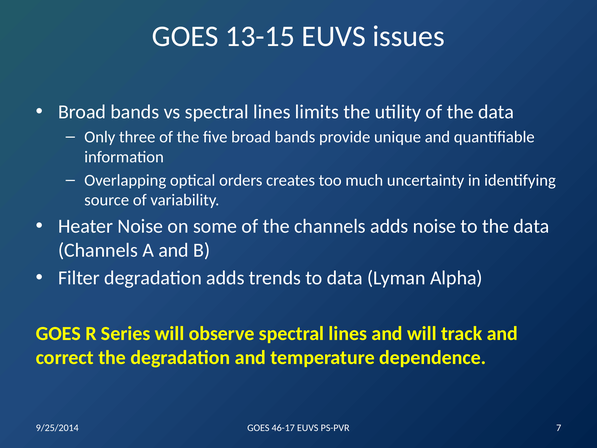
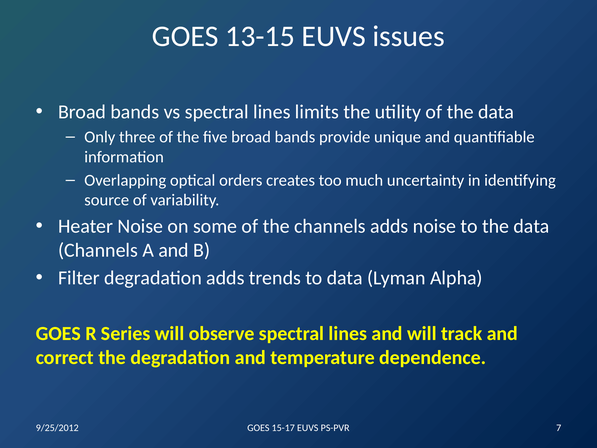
9/25/2014: 9/25/2014 -> 9/25/2012
46-17: 46-17 -> 15-17
